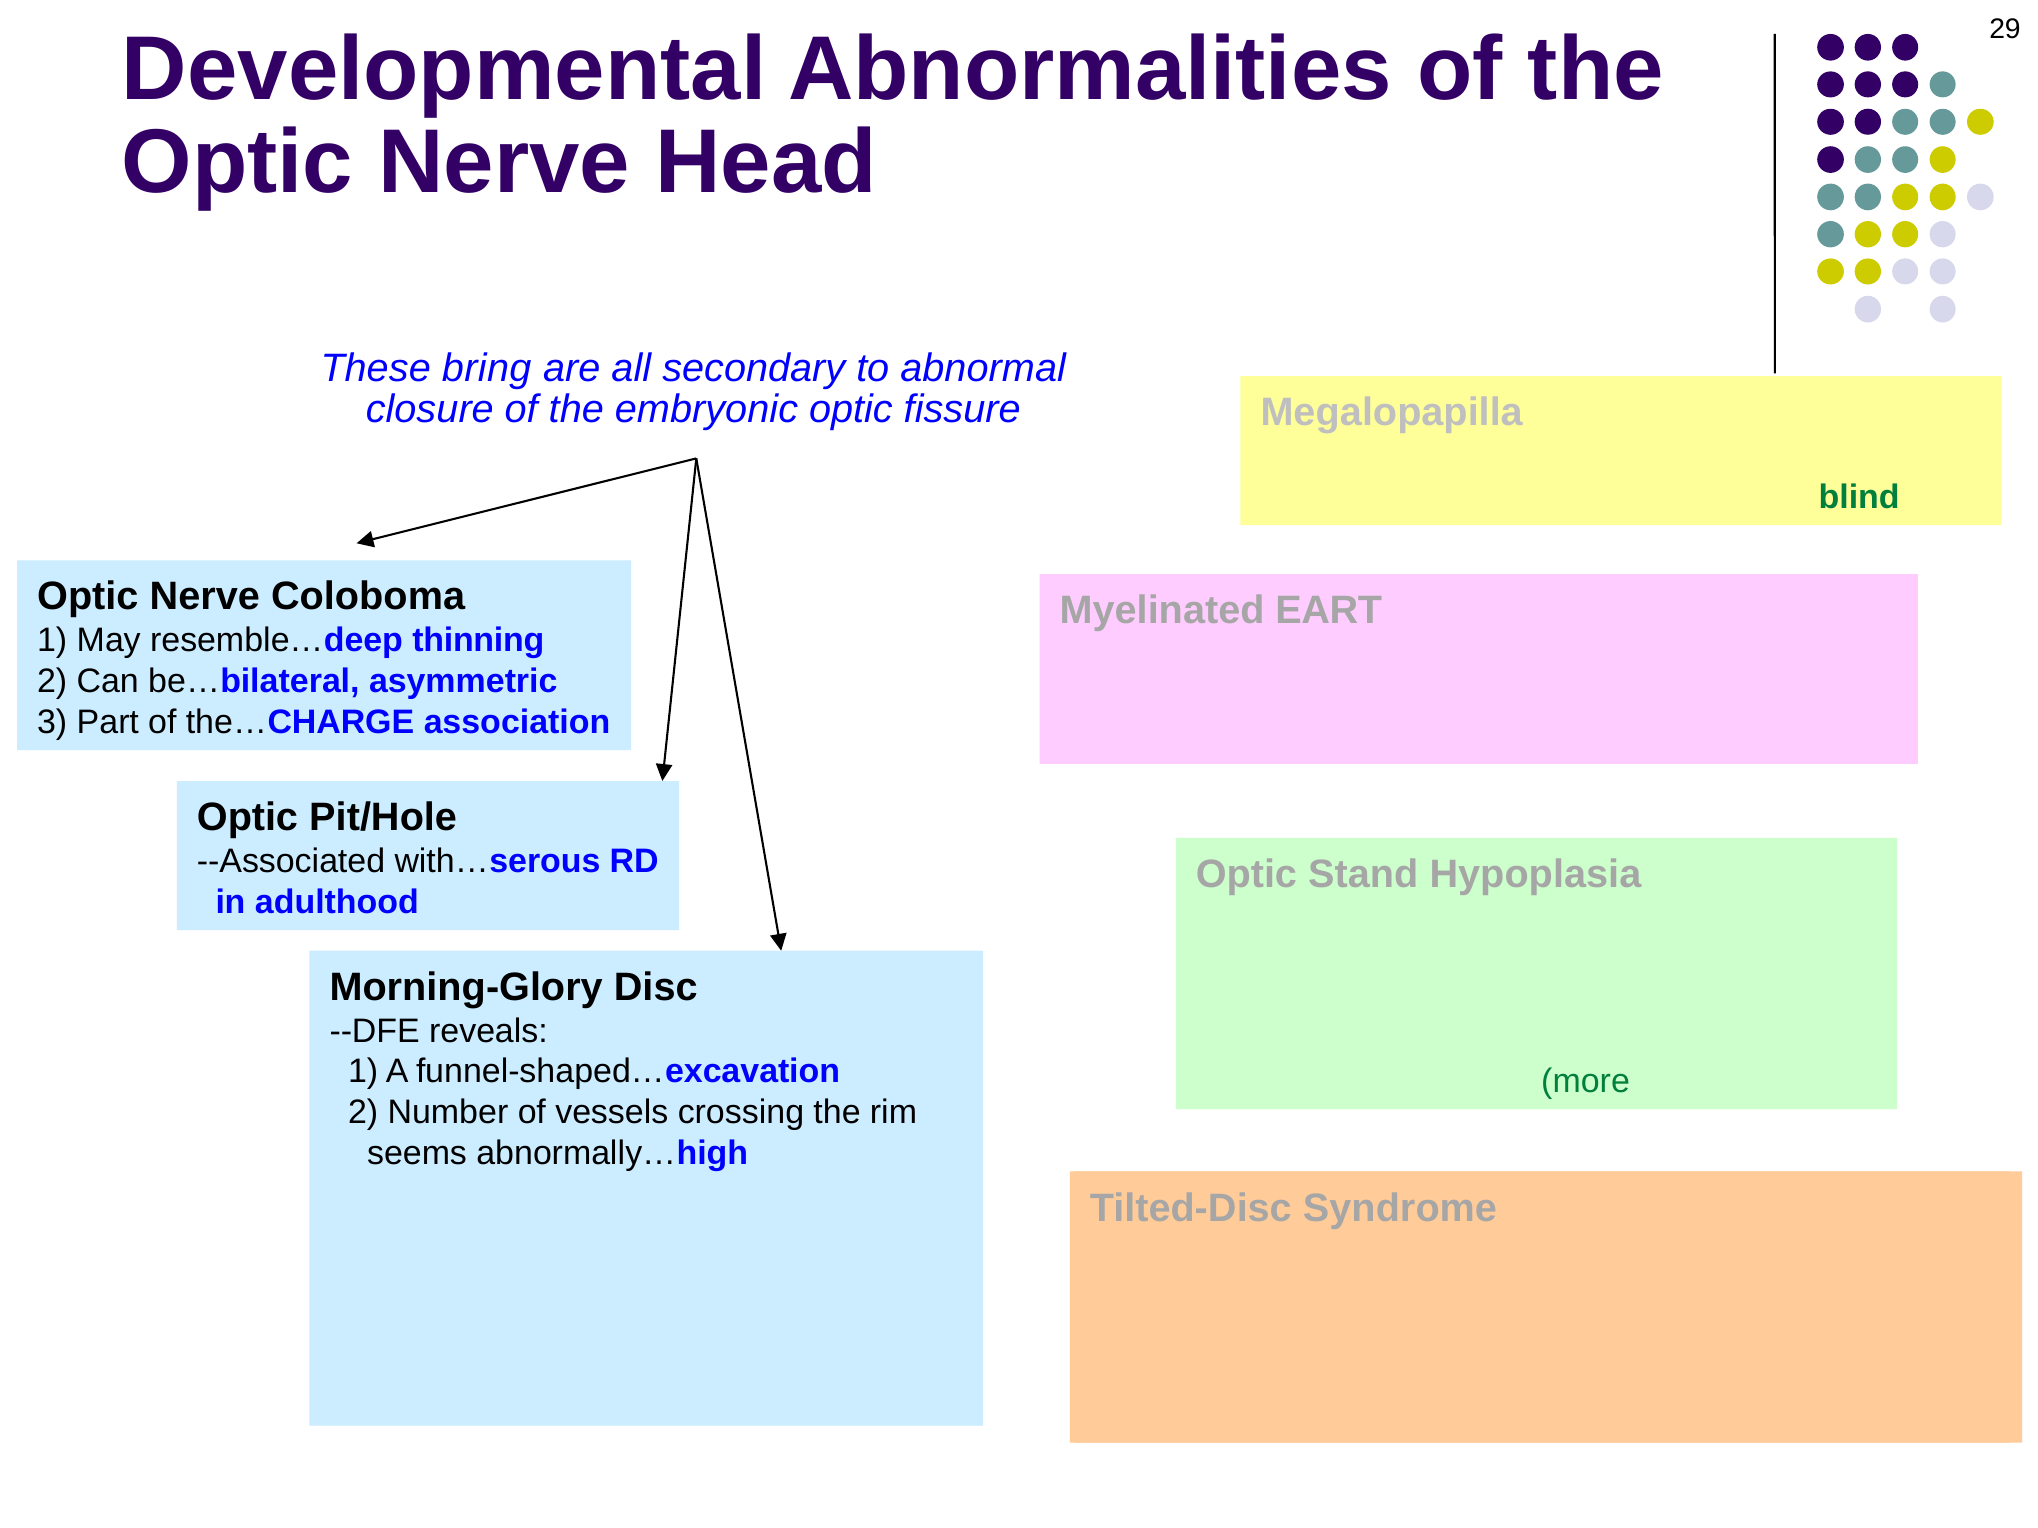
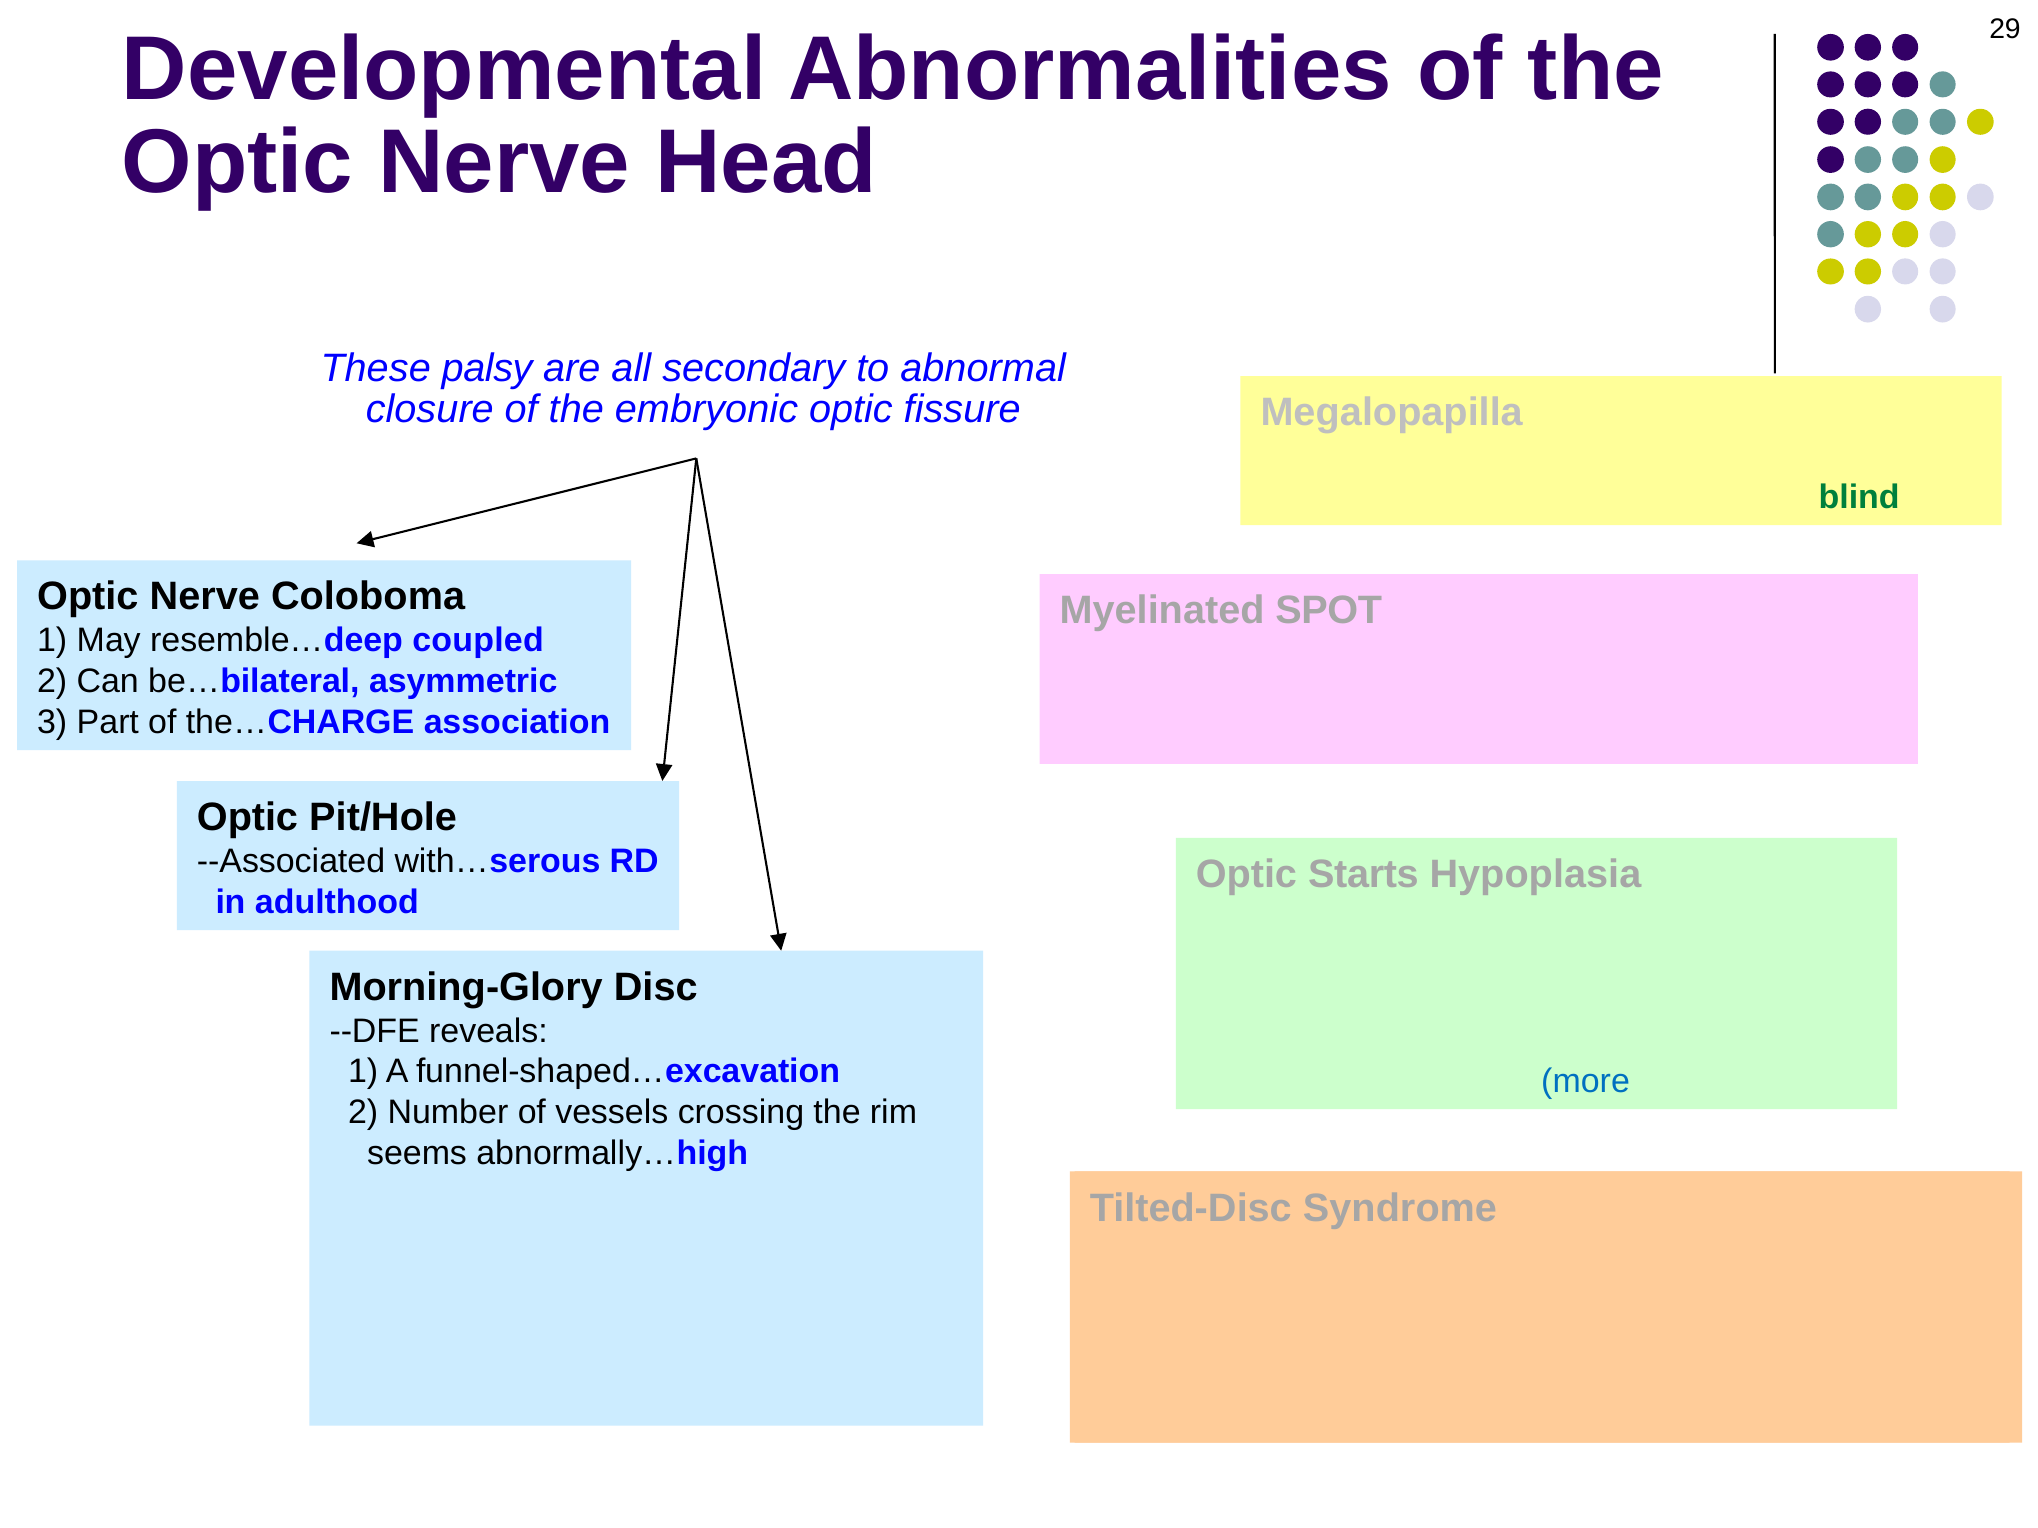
bring: bring -> palsy
Myelinated EART: EART -> SPOT
thinning: thinning -> coupled
Stand: Stand -> Starts
more colour: green -> blue
